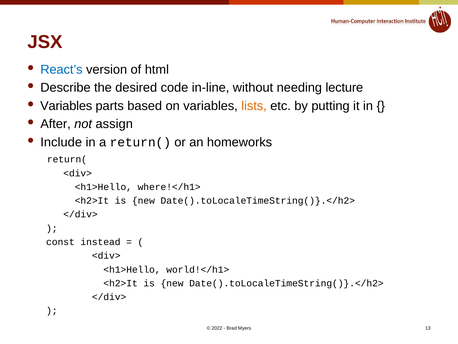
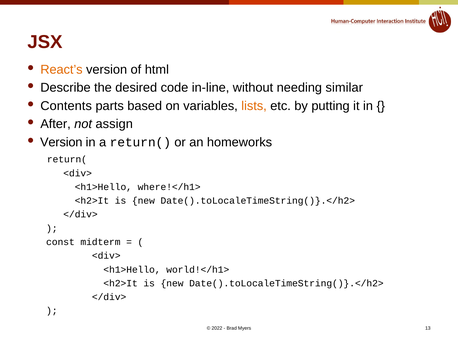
React’s colour: blue -> orange
lecture: lecture -> similar
Variables at (66, 106): Variables -> Contents
Include at (61, 142): Include -> Version
instead: instead -> midterm
